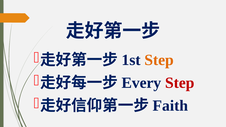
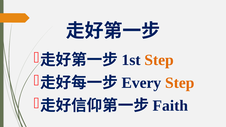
Step at (180, 83) colour: red -> orange
